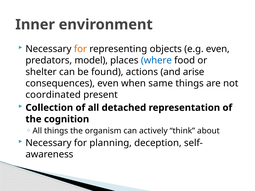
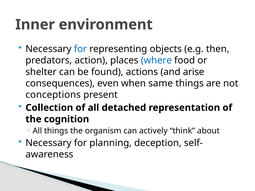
for at (80, 49) colour: orange -> blue
e.g even: even -> then
model: model -> action
coordinated: coordinated -> conceptions
